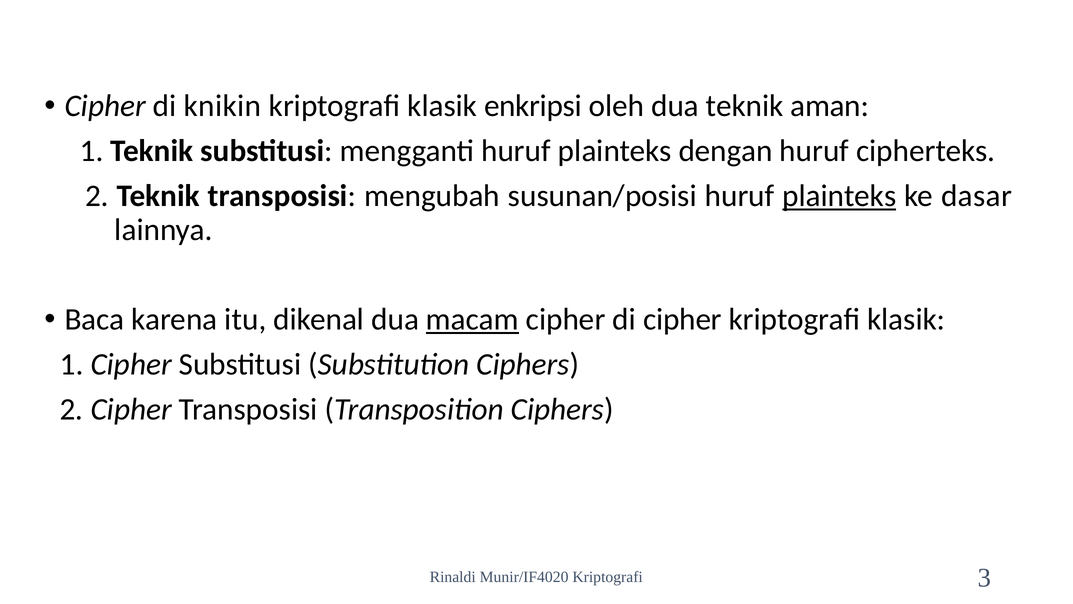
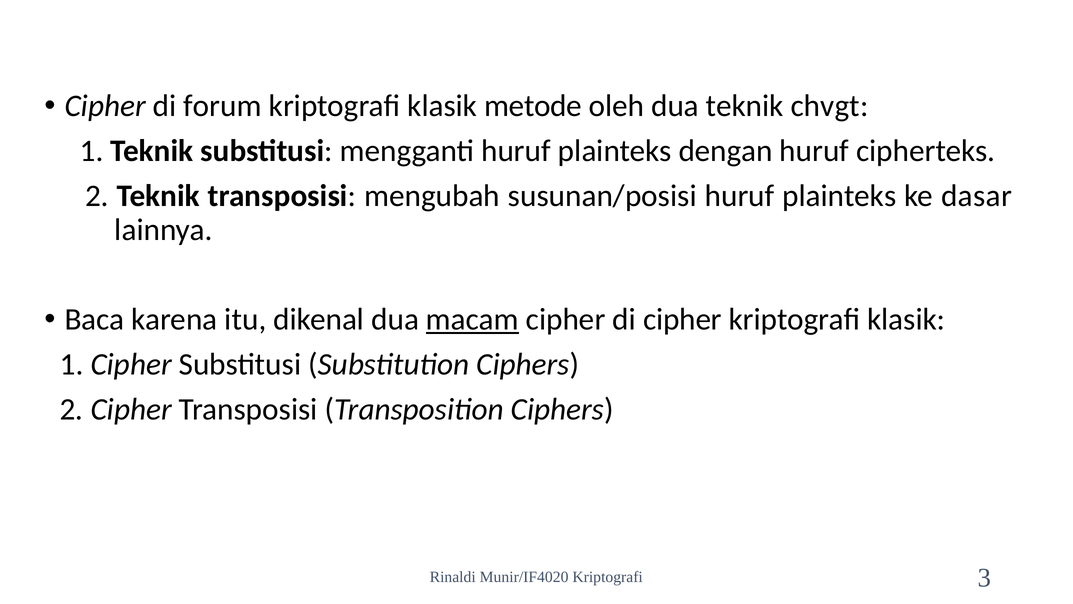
knikin: knikin -> forum
enkripsi: enkripsi -> metode
aman: aman -> chvgt
plainteks at (839, 196) underline: present -> none
